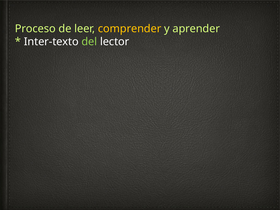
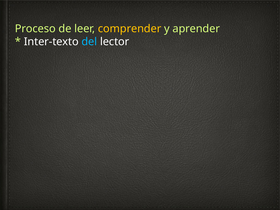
del colour: light green -> light blue
